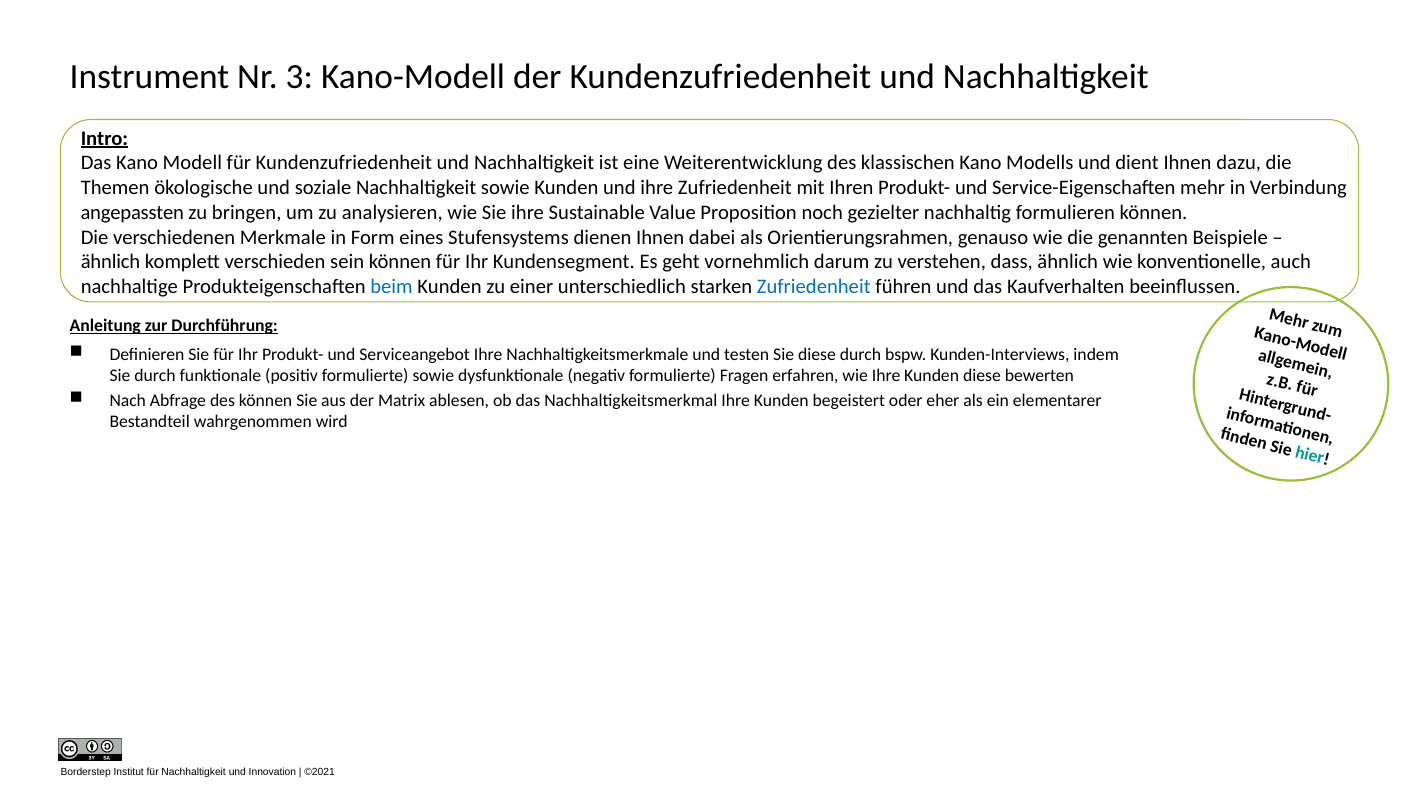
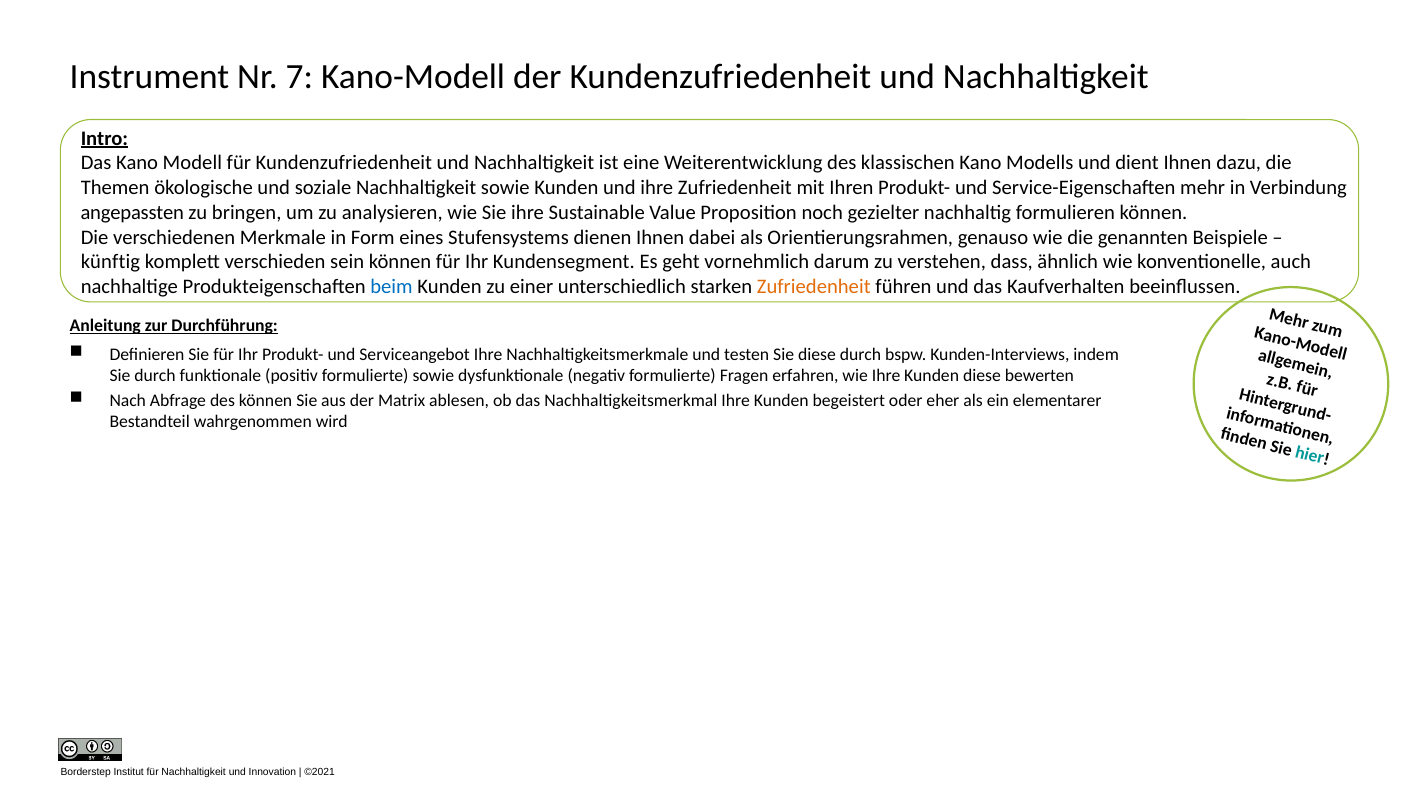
3: 3 -> 7
ähnlich at (111, 262): ähnlich -> künftig
Zufriedenheit at (814, 287) colour: blue -> orange
